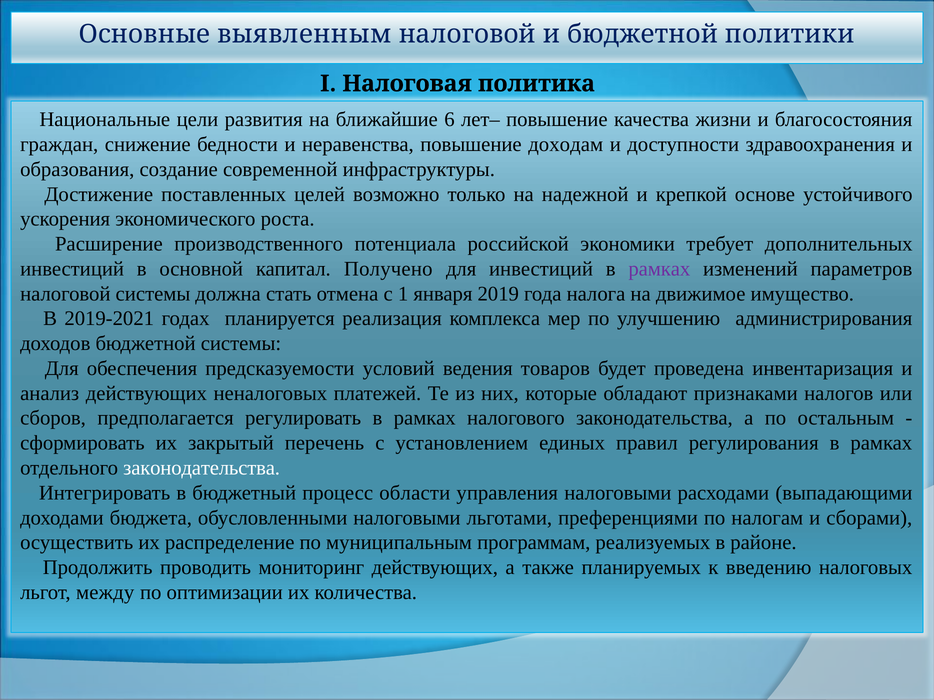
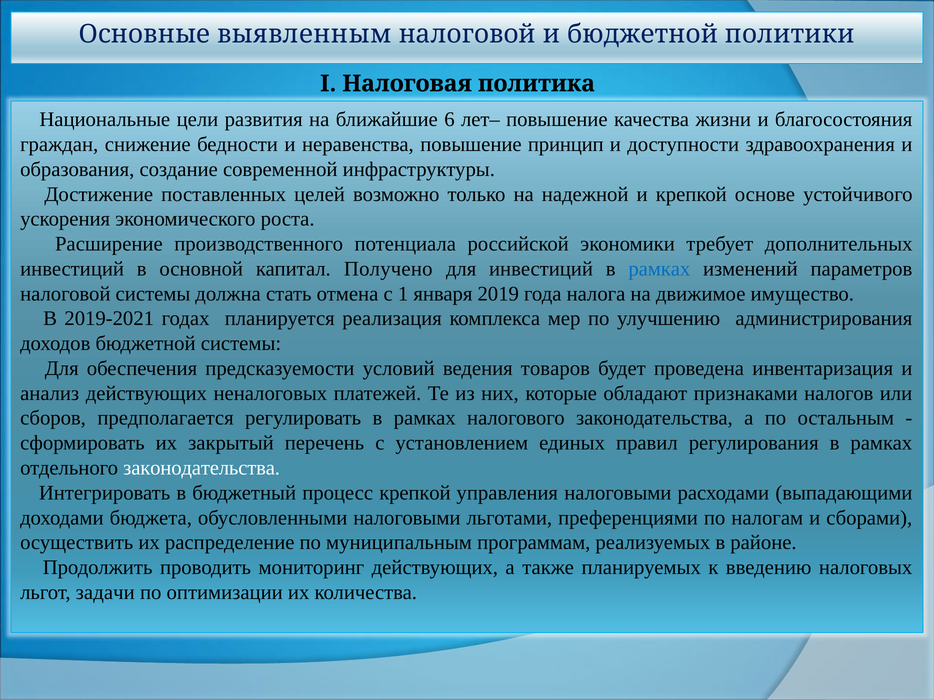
доходам: доходам -> принцип
рамках at (659, 269) colour: purple -> blue
процесс области: области -> крепкой
между: между -> задачи
